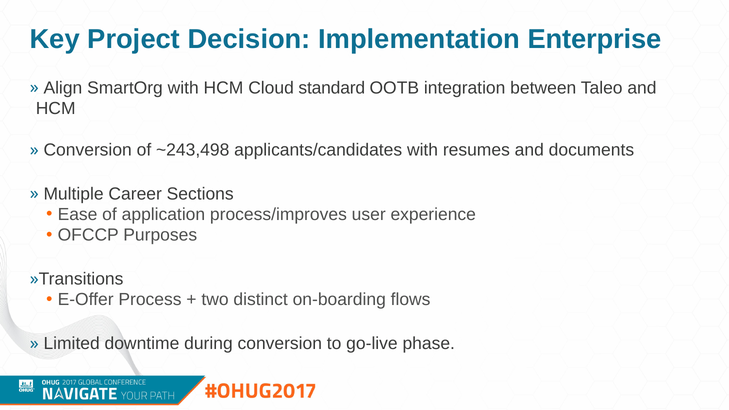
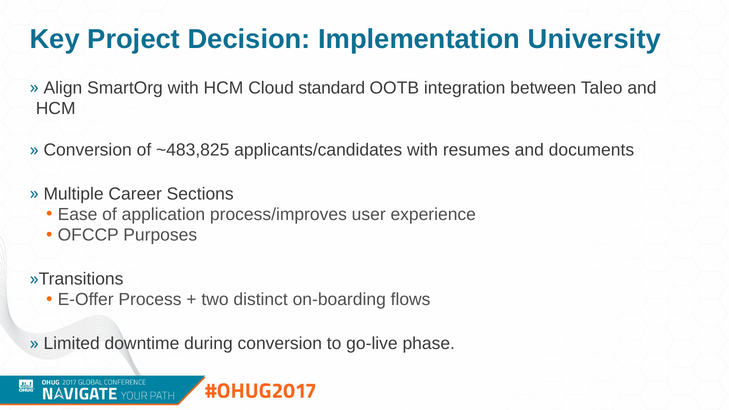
Enterprise: Enterprise -> University
~243,498: ~243,498 -> ~483,825
